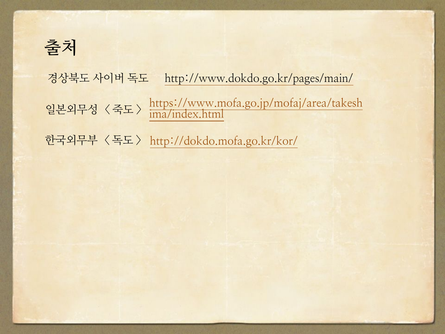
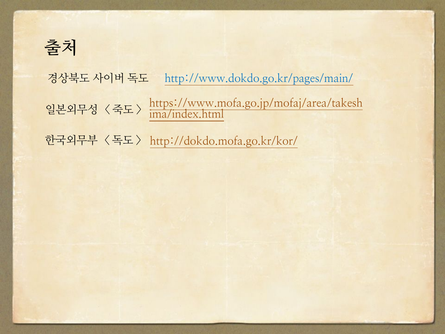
http://www.dokdo.go.kr/pages/main/ colour: black -> blue
